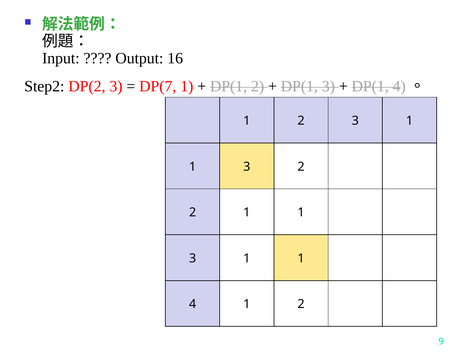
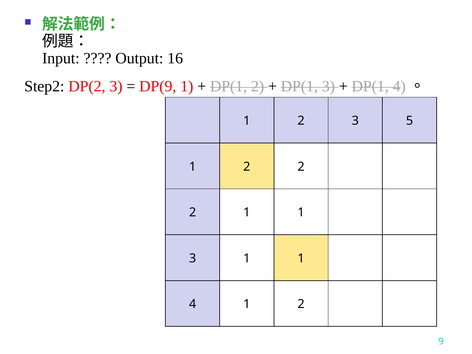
DP(7: DP(7 -> DP(9
2 3 1: 1 -> 5
3 at (247, 167): 3 -> 2
